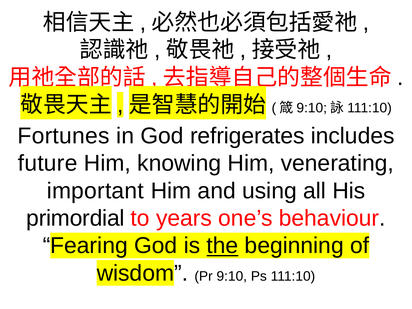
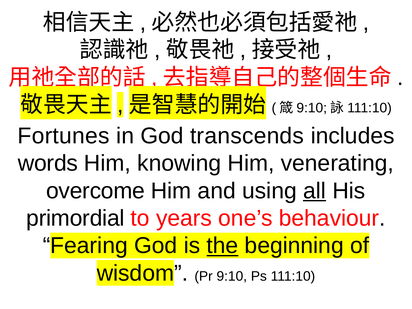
refrigerates: refrigerates -> transcends
future: future -> words
important: important -> overcome
all underline: none -> present
